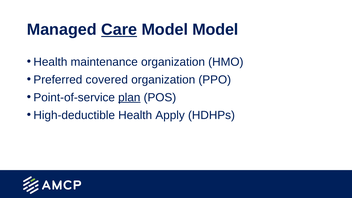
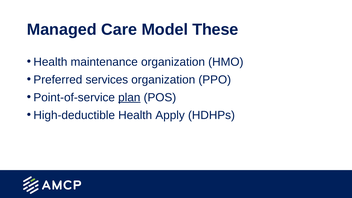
Care underline: present -> none
Model Model: Model -> These
covered: covered -> services
